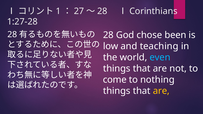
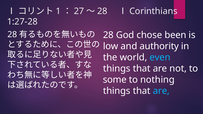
teaching: teaching -> authority
come: come -> some
are at (161, 91) colour: yellow -> light blue
